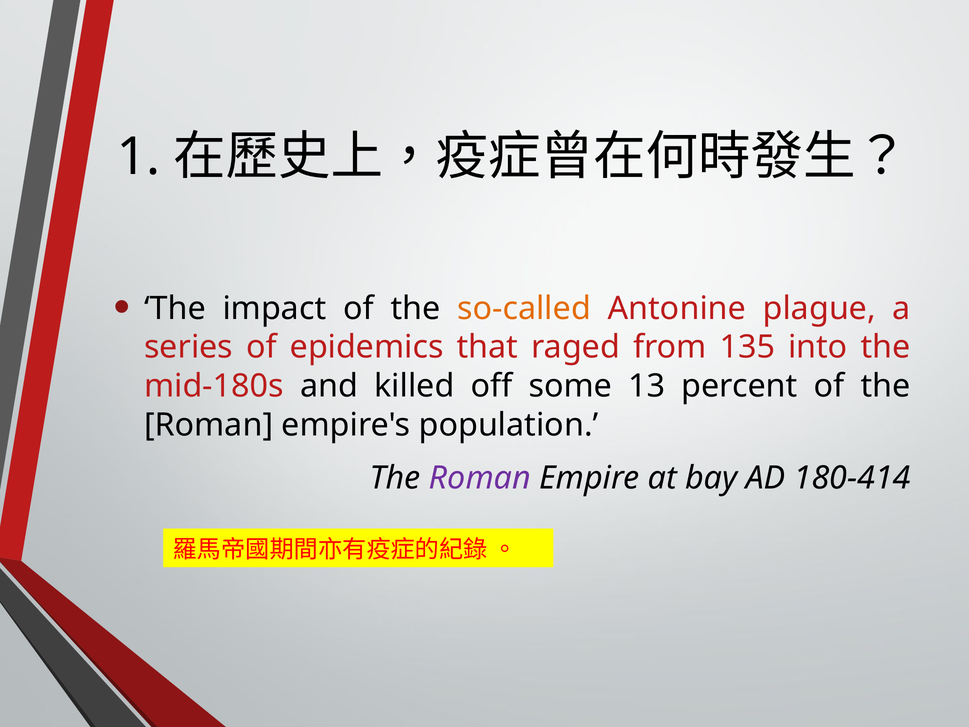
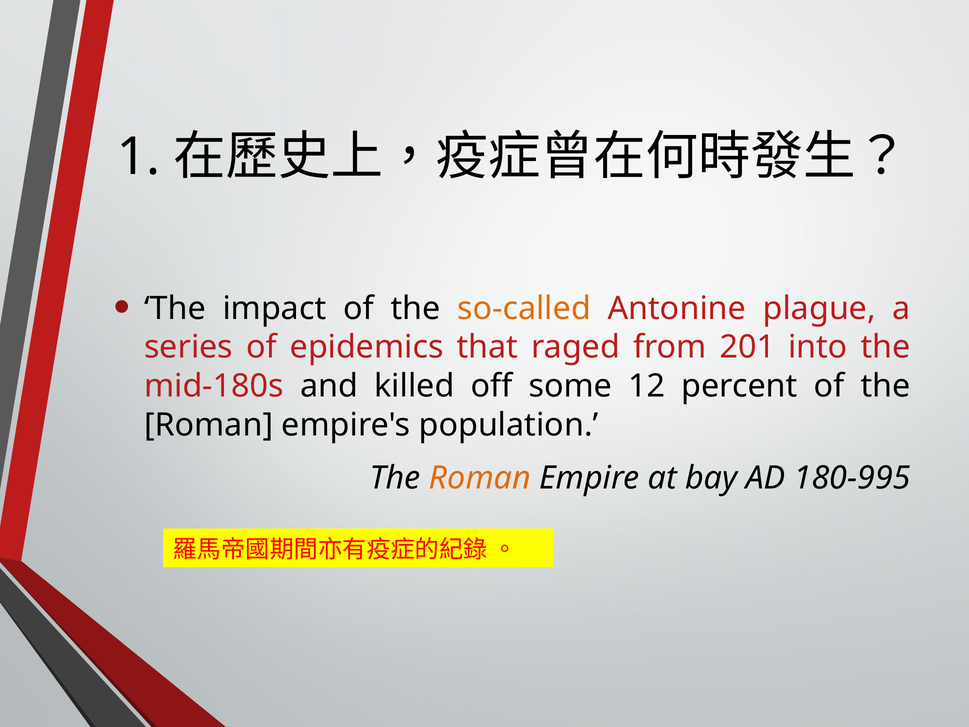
135: 135 -> 201
13: 13 -> 12
Roman at (480, 478) colour: purple -> orange
180-414: 180-414 -> 180-995
